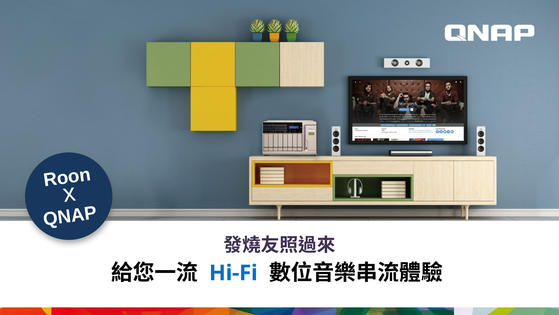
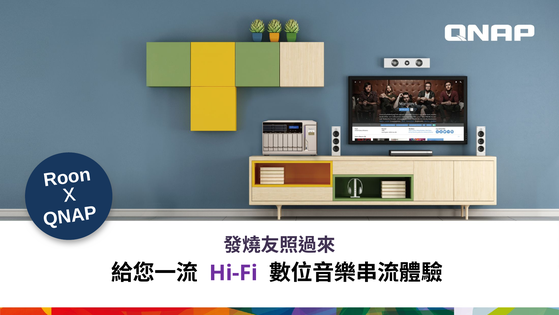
Hi-Fi colour: blue -> purple
